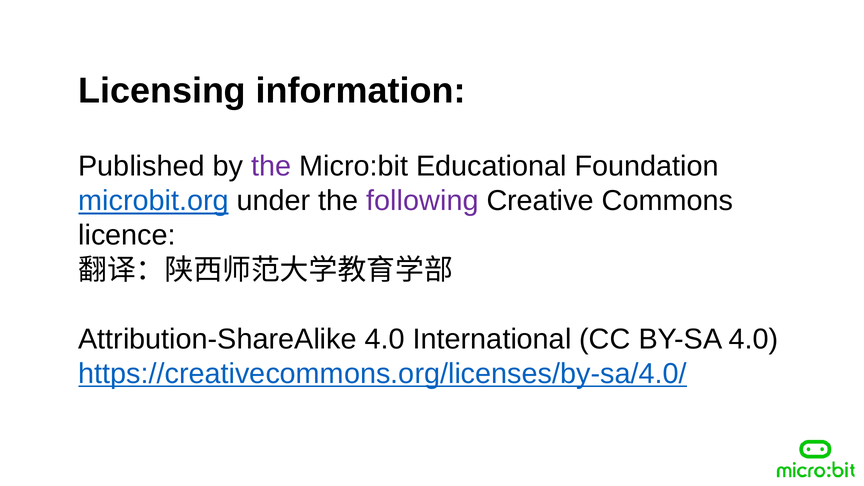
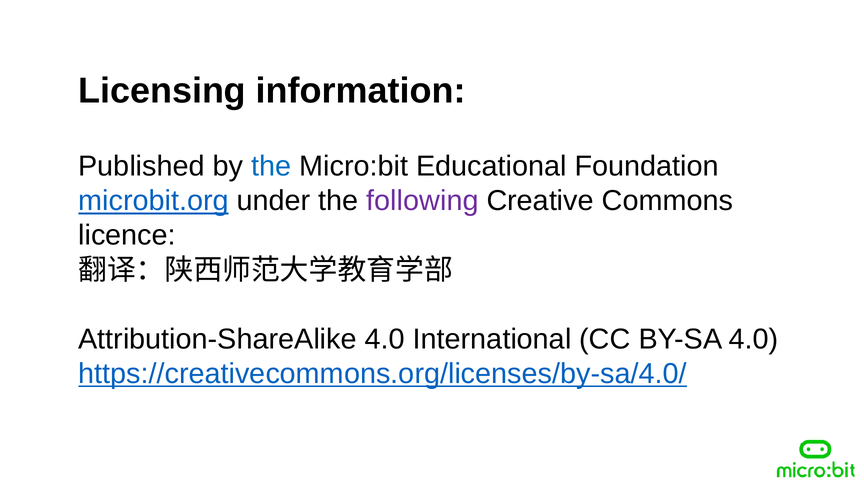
the at (271, 166) colour: purple -> blue
